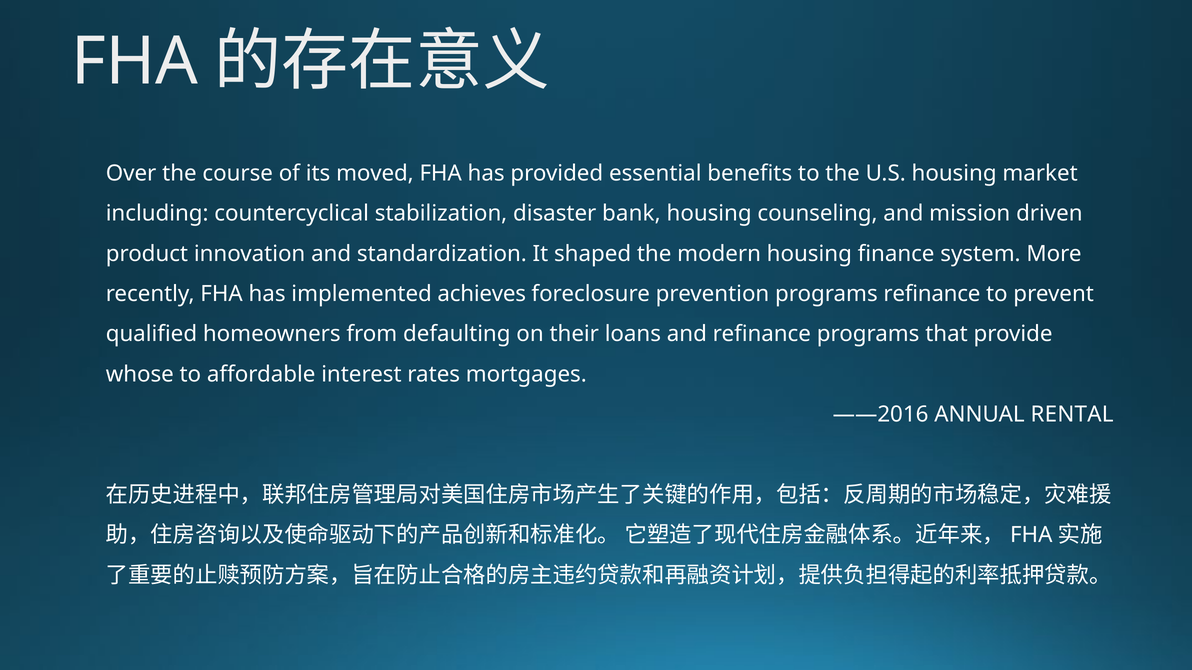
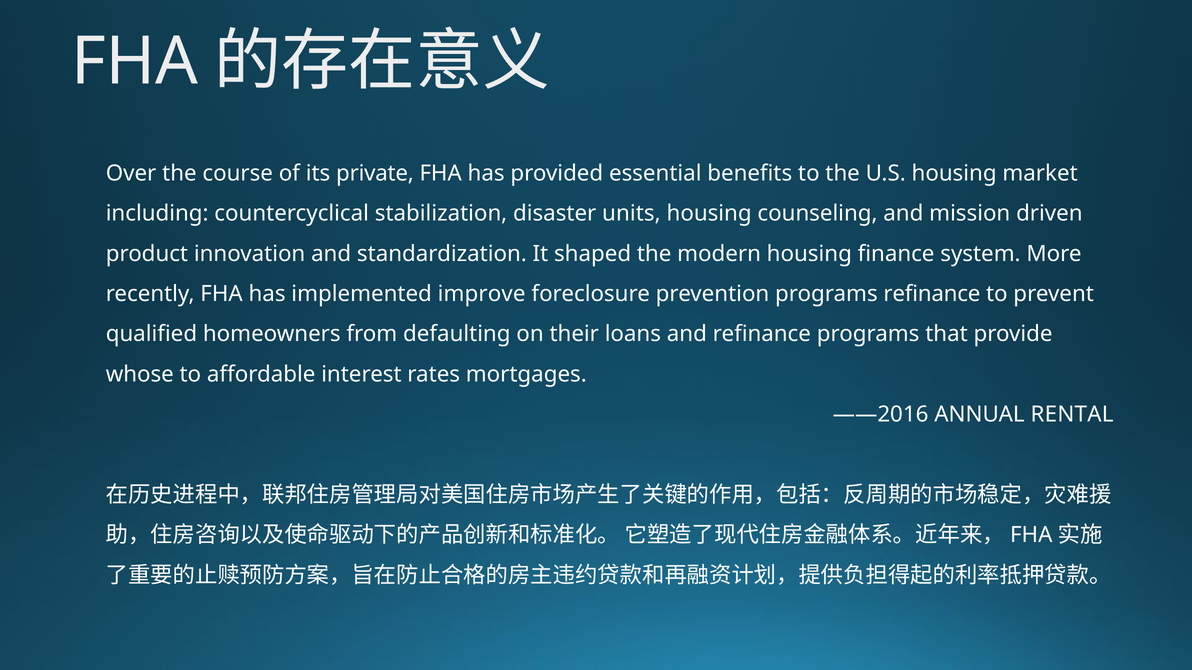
moved: moved -> private
bank: bank -> units
achieves: achieves -> improve
